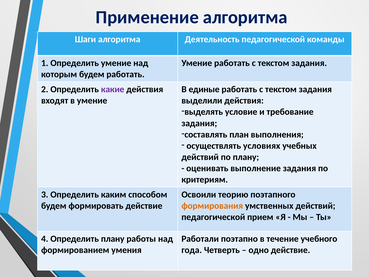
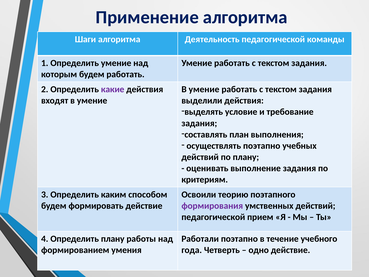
единые at (204, 89): единые -> умение
осуществлять условиях: условиях -> поэтапно
формирования colour: orange -> purple
